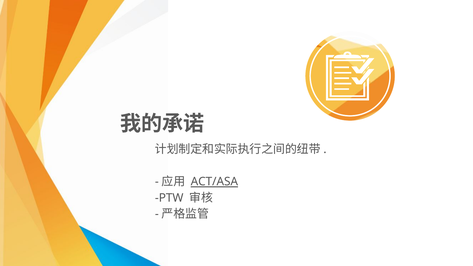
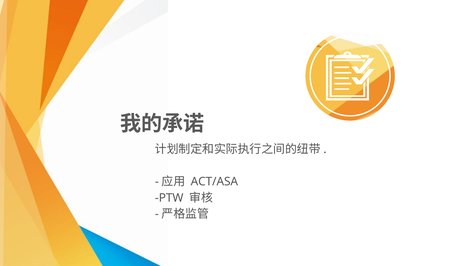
ACT/ASA underline: present -> none
